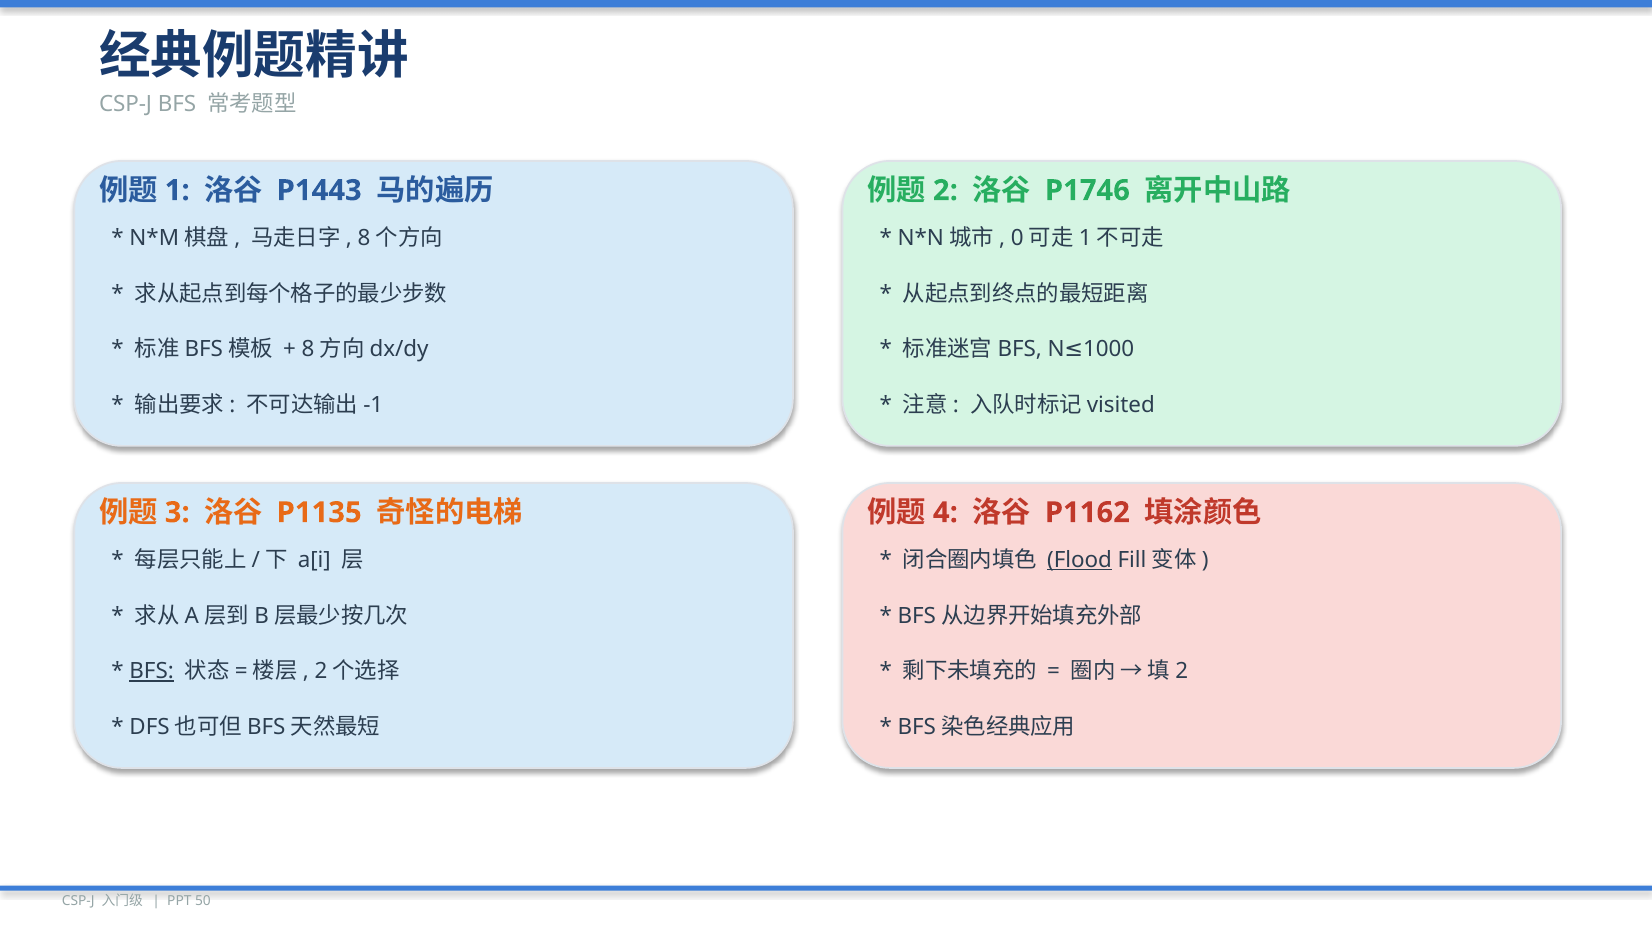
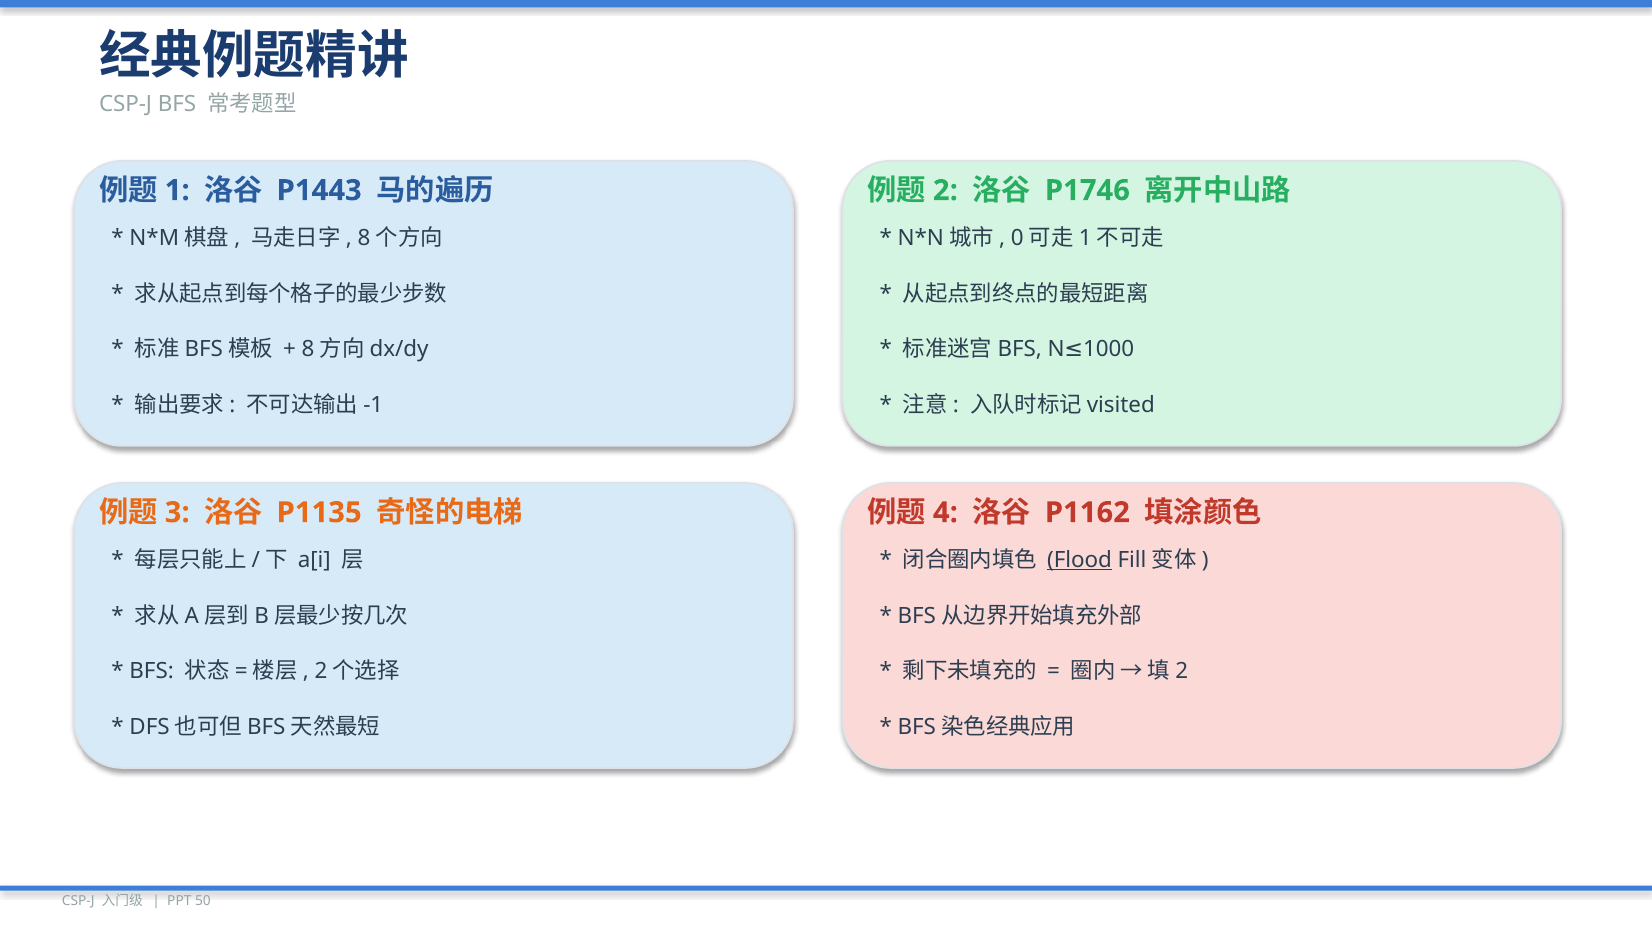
BFS at (152, 672) underline: present -> none
